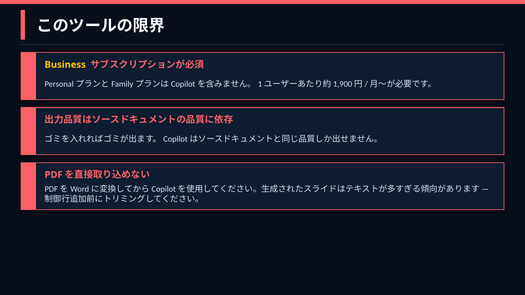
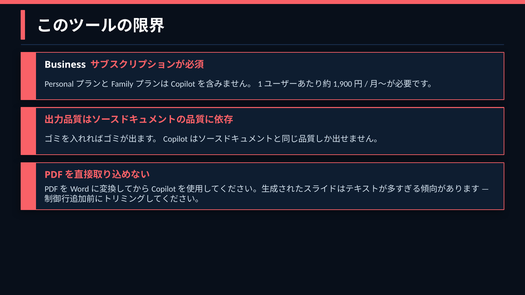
Business colour: yellow -> white
